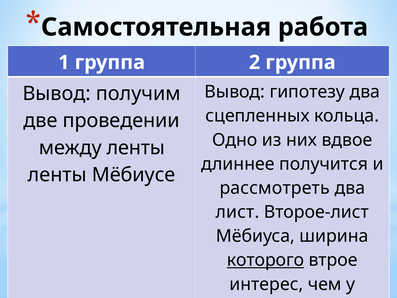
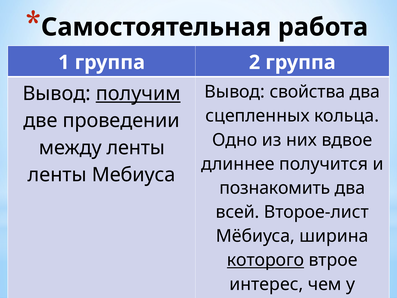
гипотезу: гипотезу -> свойства
получим underline: none -> present
Мёбиусе: Мёбиусе -> Мебиуса
рассмотреть: рассмотреть -> познакомить
лист: лист -> всей
